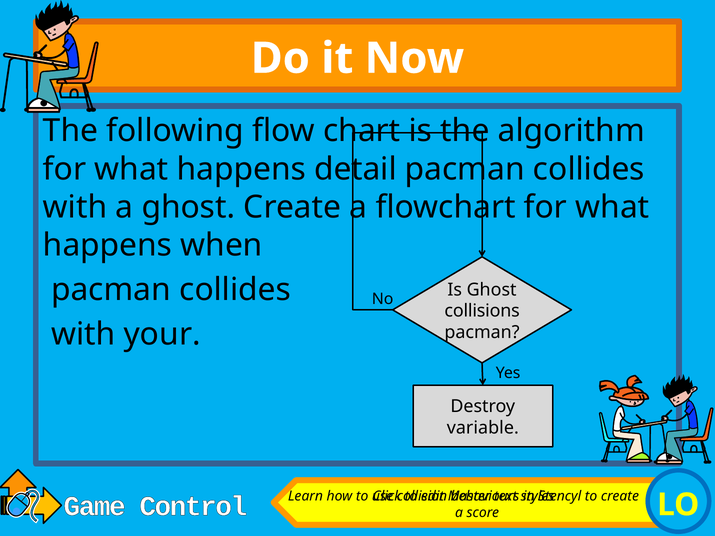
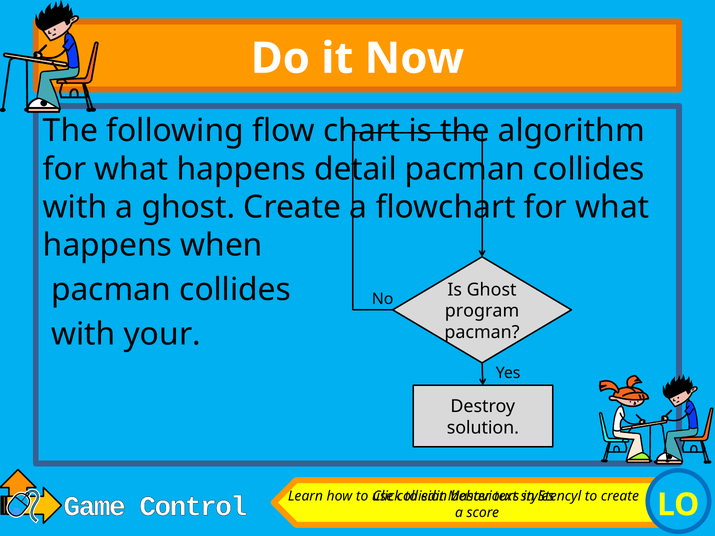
collisions: collisions -> program
variable: variable -> solution
